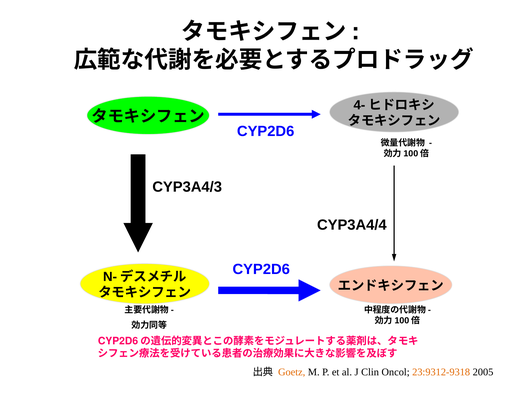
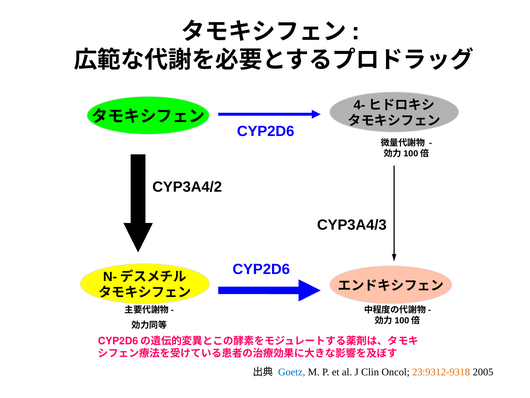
CYP3A4/3: CYP3A4/3 -> CYP3A4/2
CYP3A4/4: CYP3A4/4 -> CYP3A4/3
Goetz colour: orange -> blue
